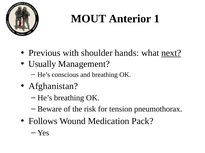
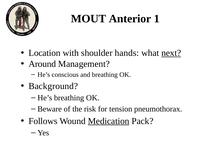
Previous: Previous -> Location
Usually: Usually -> Around
Afghanistan: Afghanistan -> Background
Medication underline: none -> present
